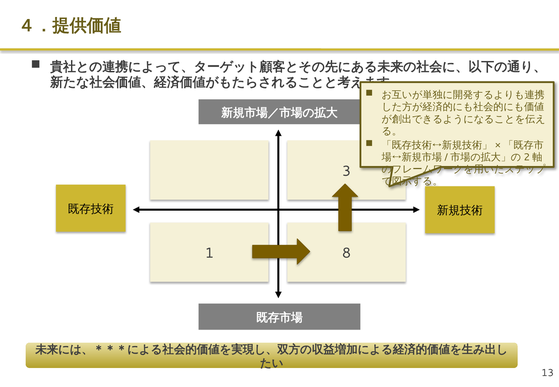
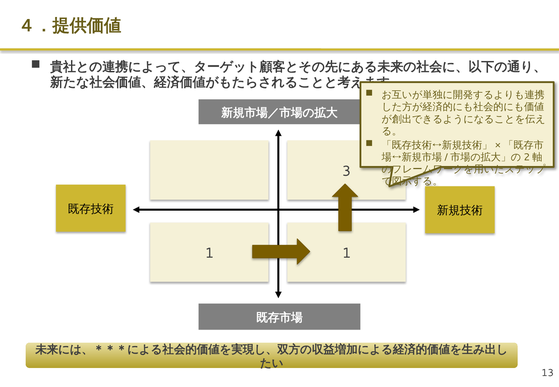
1 8: 8 -> 1
